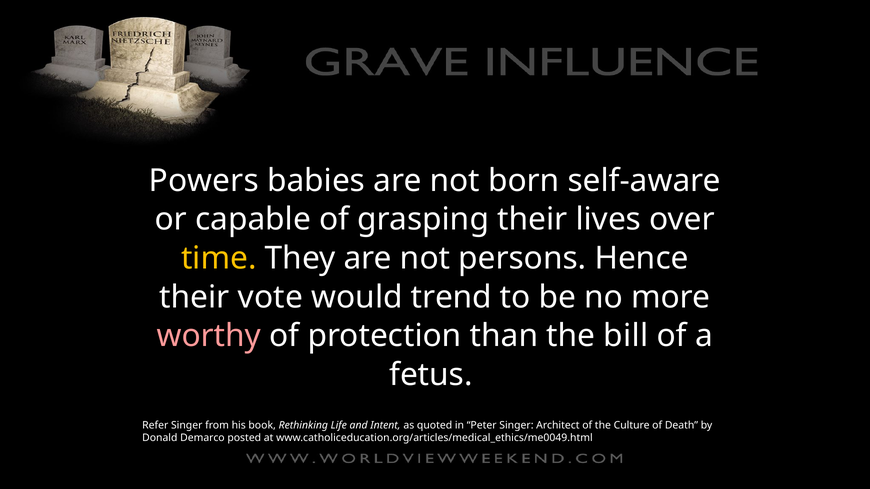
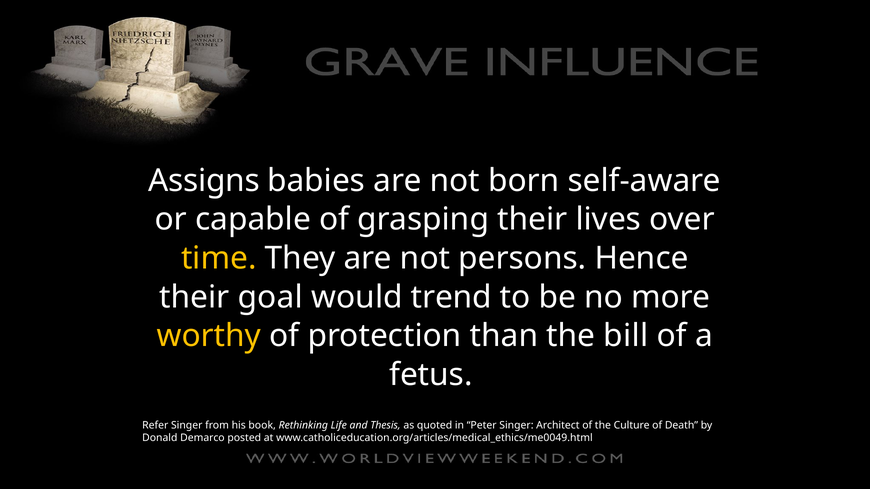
Powers: Powers -> Assigns
vote: vote -> goal
worthy colour: pink -> yellow
Intent: Intent -> Thesis
